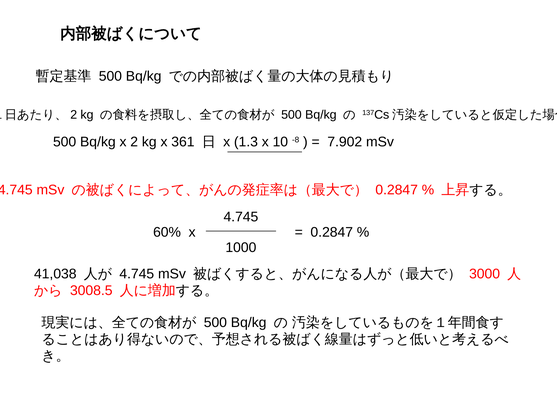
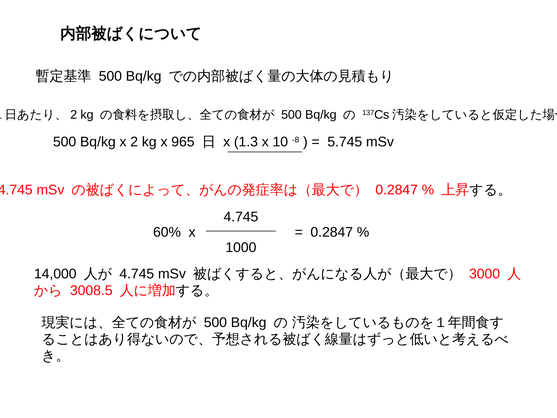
361: 361 -> 965
7.902: 7.902 -> 5.745
41,038: 41,038 -> 14,000
